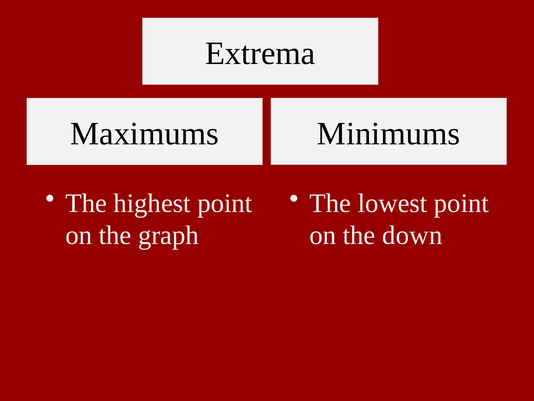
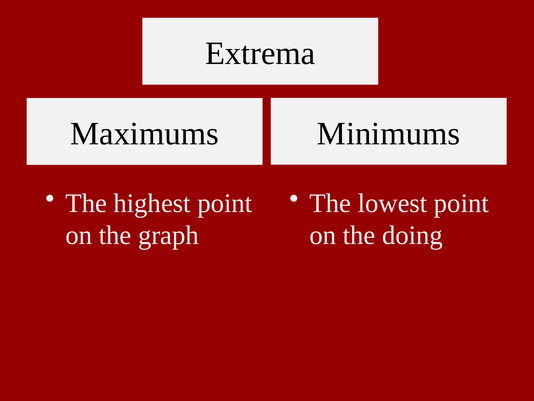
down: down -> doing
